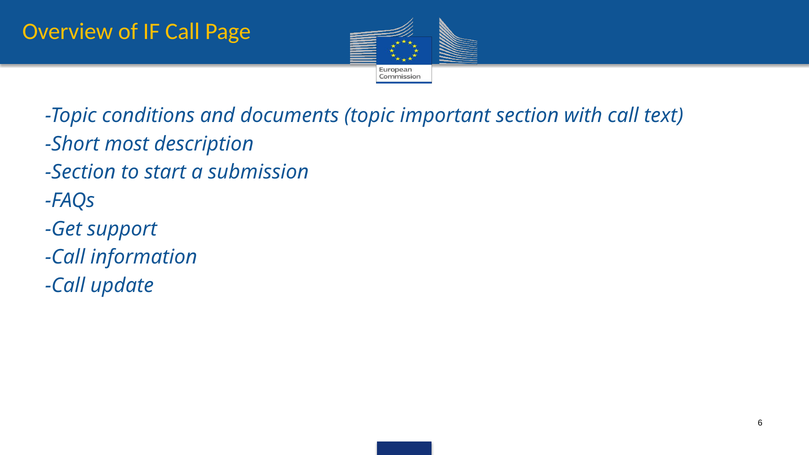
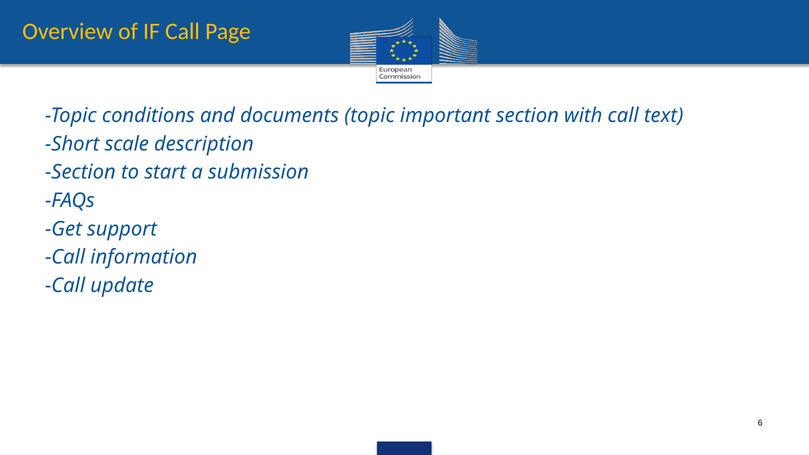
most: most -> scale
